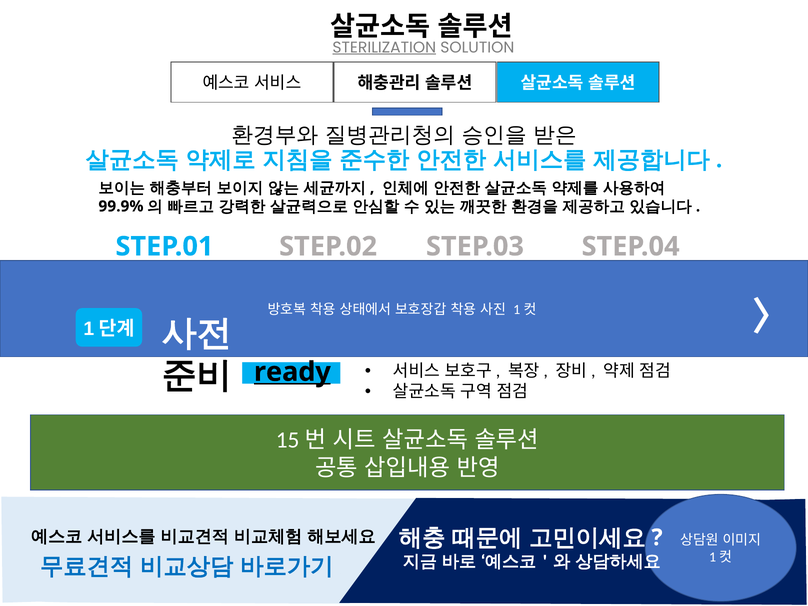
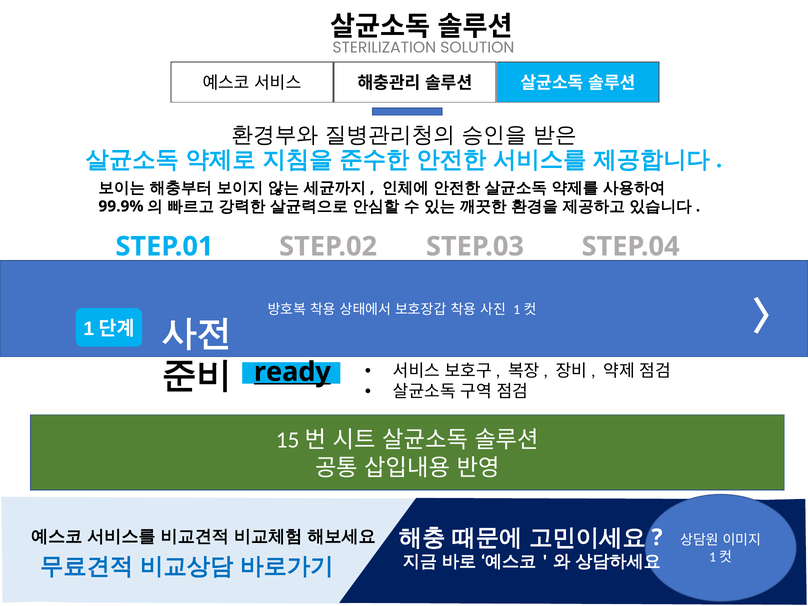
STERILIZATION underline: present -> none
